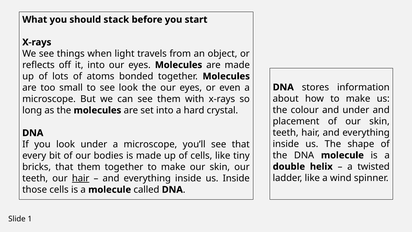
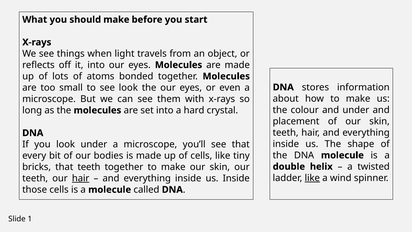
should stack: stack -> make
that them: them -> teeth
like at (312, 178) underline: none -> present
